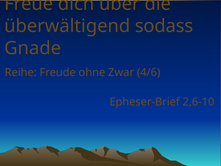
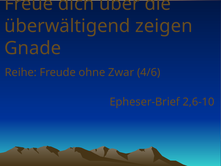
sodass: sodass -> zeigen
